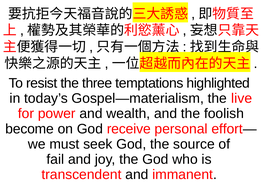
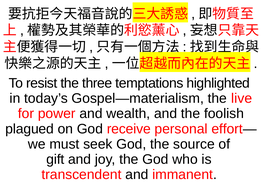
become: become -> plagued
fail: fail -> gift
